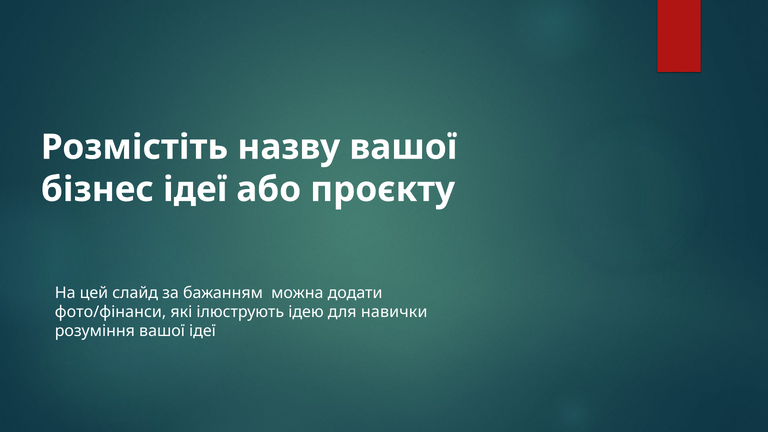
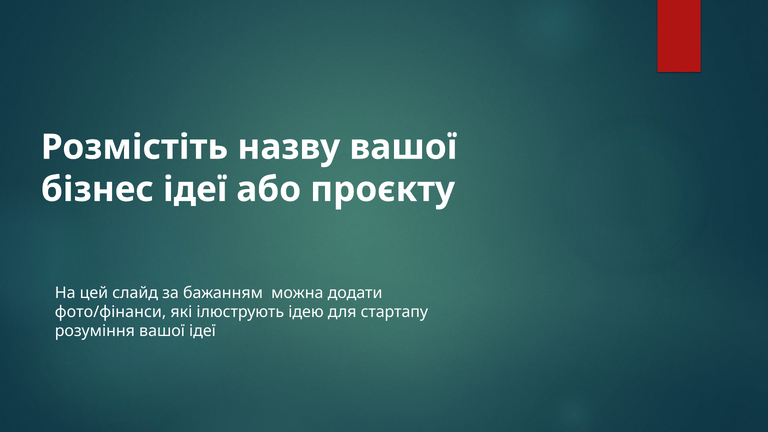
навички: навички -> стартапу
